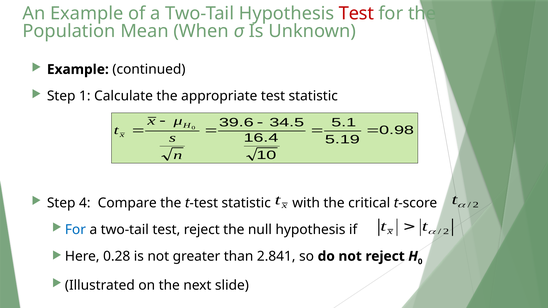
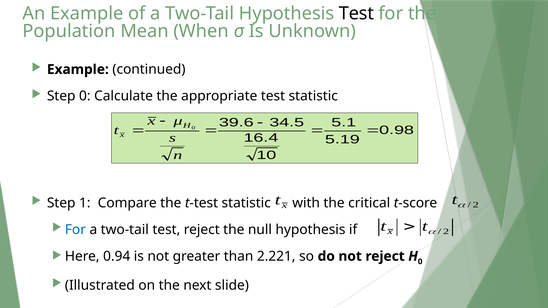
Test at (356, 13) colour: red -> black
Step 1: 1 -> 0
4: 4 -> 1
0.28: 0.28 -> 0.94
2.841: 2.841 -> 2.221
